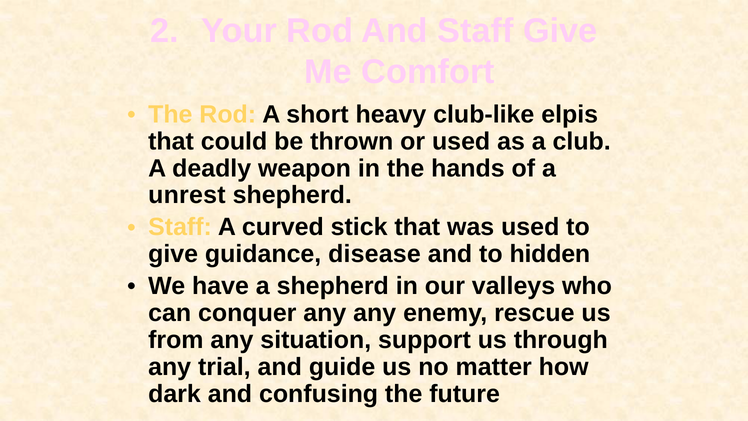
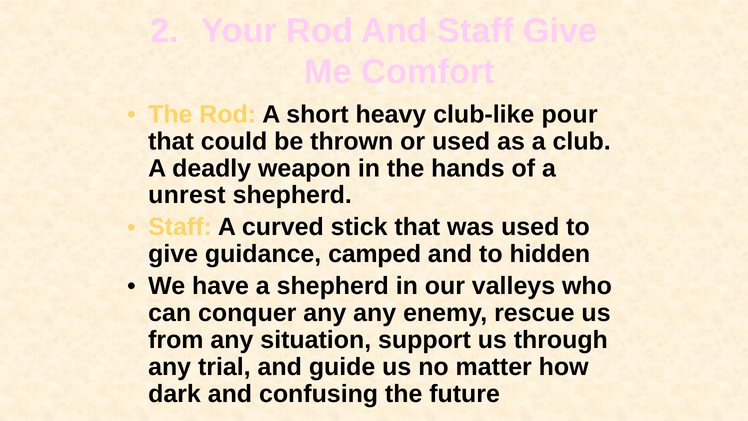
elpis: elpis -> pour
disease: disease -> camped
